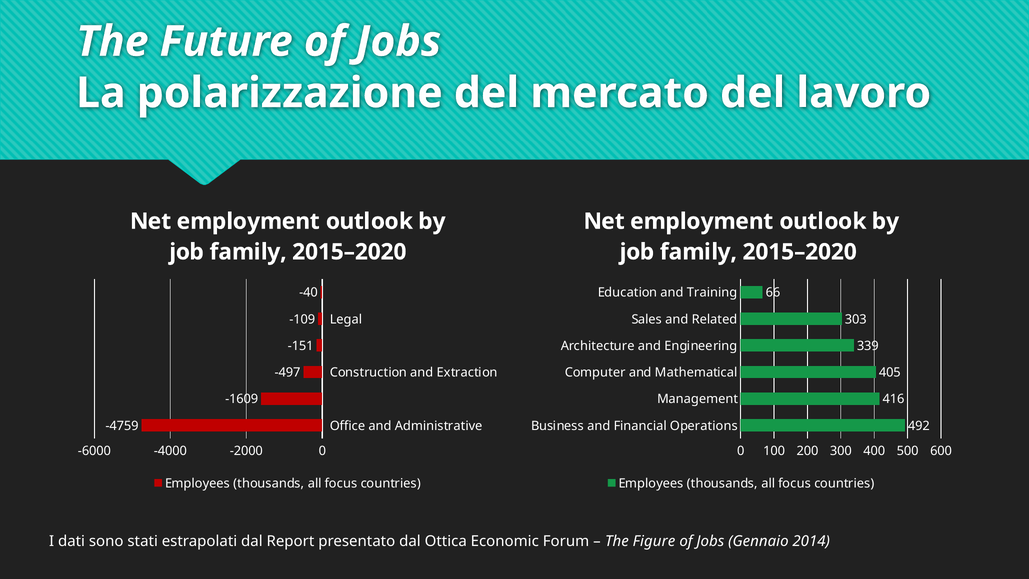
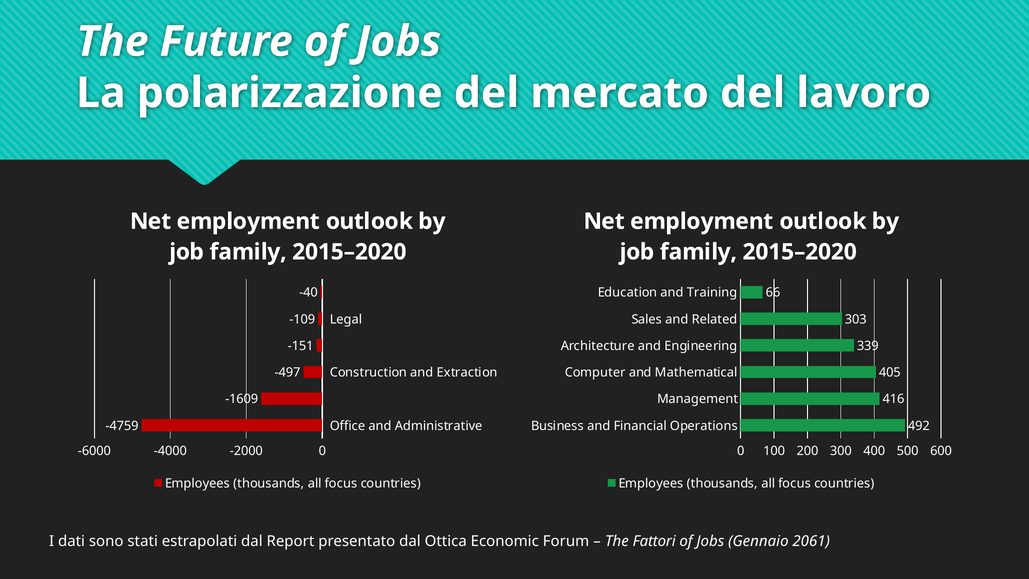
Figure: Figure -> Fattori
2014: 2014 -> 2061
